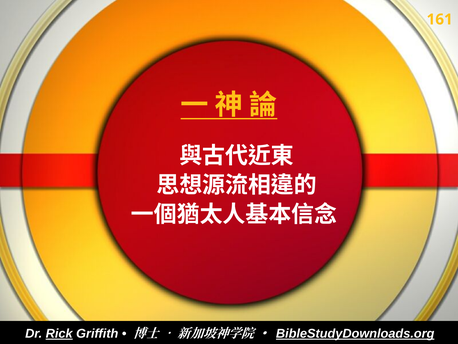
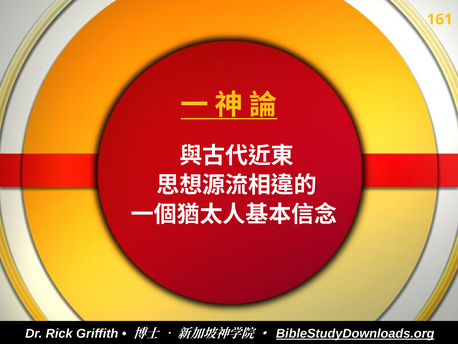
Rick underline: present -> none
